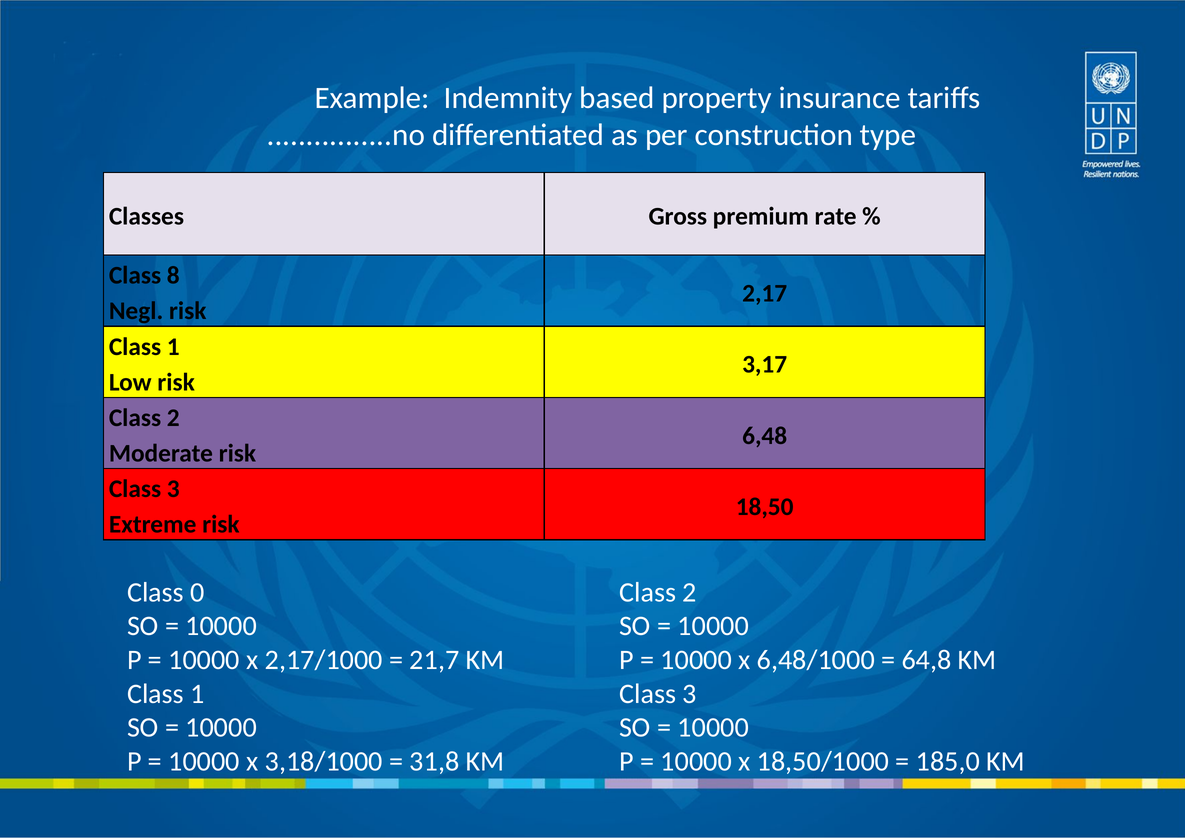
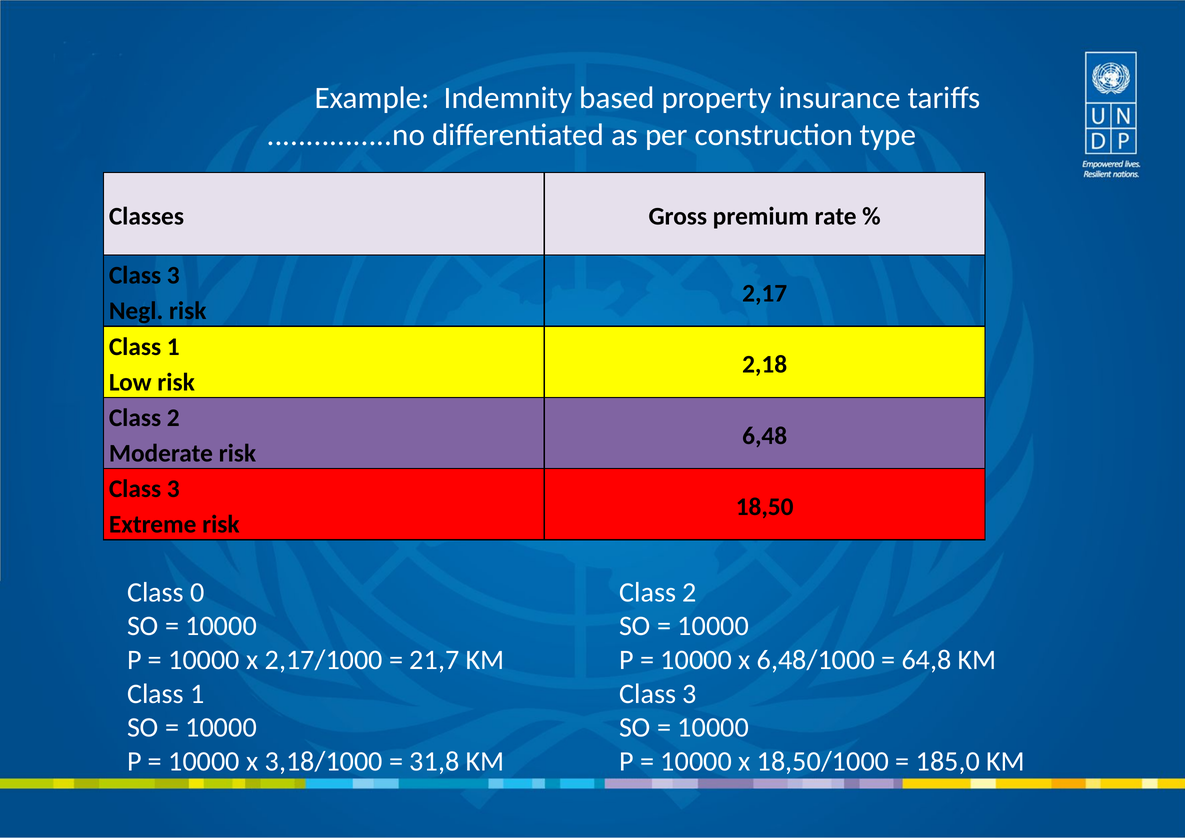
8 at (173, 276): 8 -> 3
3,17: 3,17 -> 2,18
